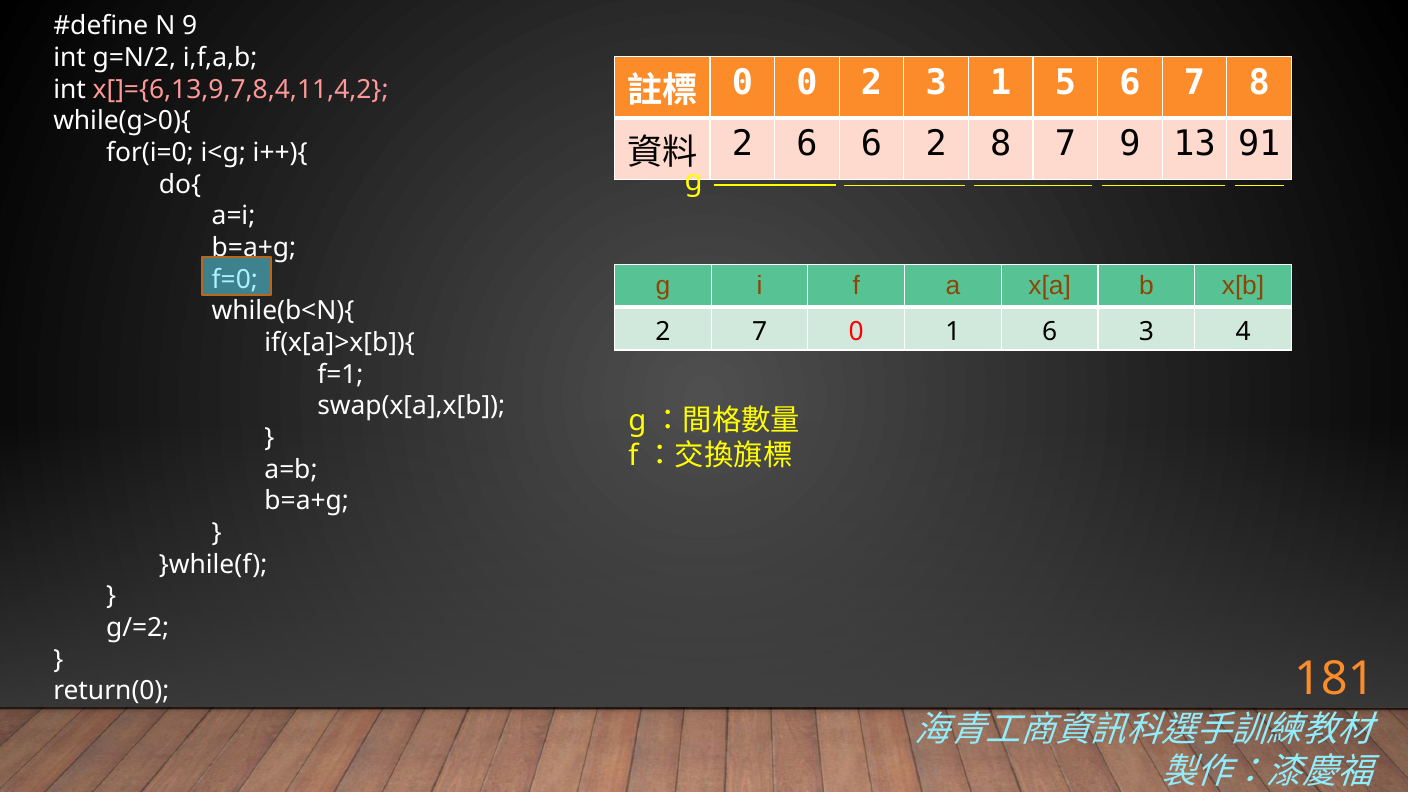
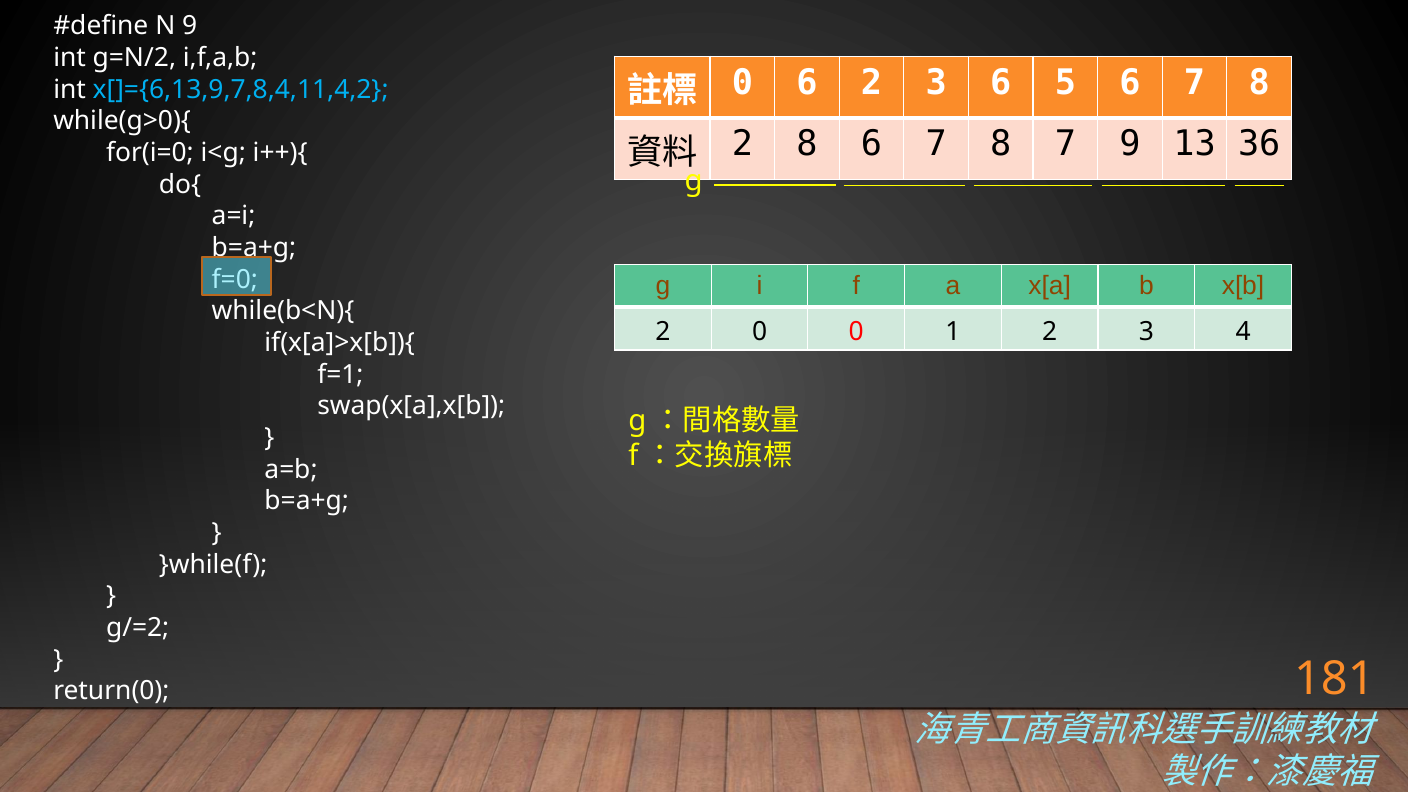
0 0: 0 -> 6
3 1: 1 -> 6
x[]={6,13,9,7,8,4,11,4,2 colour: pink -> light blue
2 6: 6 -> 8
2 at (936, 144): 2 -> 7
91: 91 -> 36
2 7: 7 -> 0
1 6: 6 -> 2
